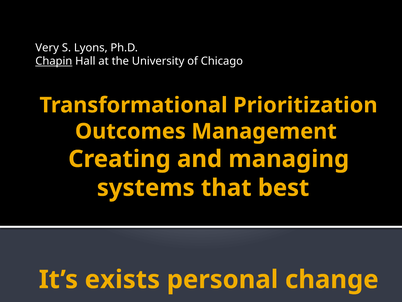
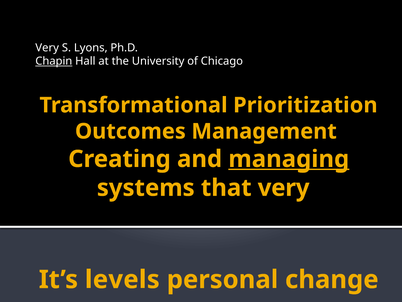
managing underline: none -> present
that best: best -> very
exists: exists -> levels
